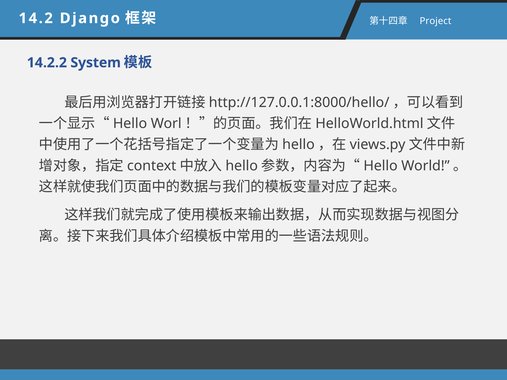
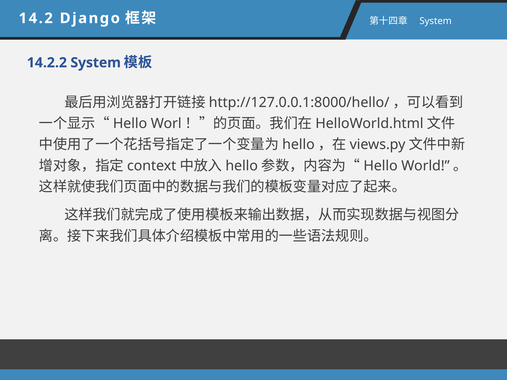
Project at (436, 21): Project -> System
